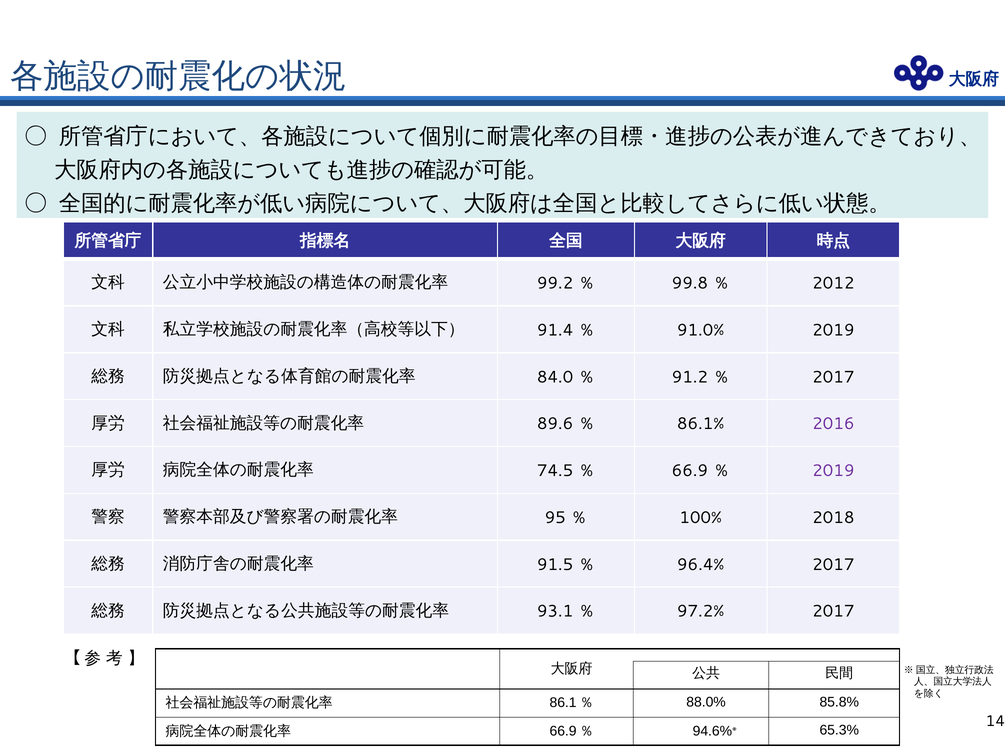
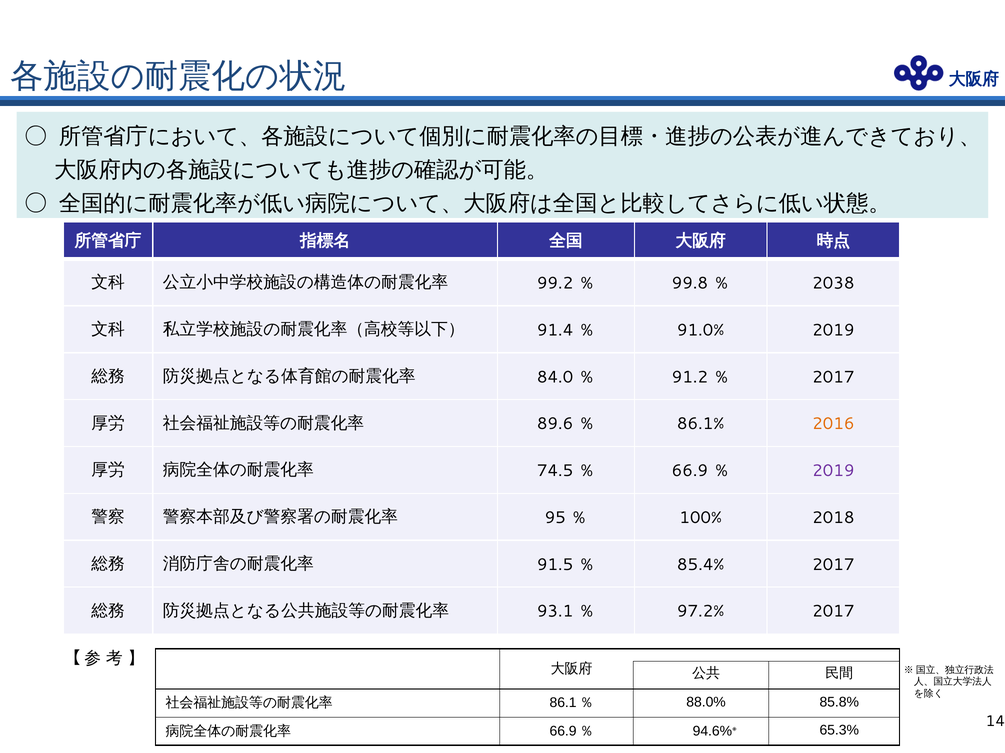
2012: 2012 -> 2038
2016 colour: purple -> orange
96.4%: 96.4% -> 85.4%
